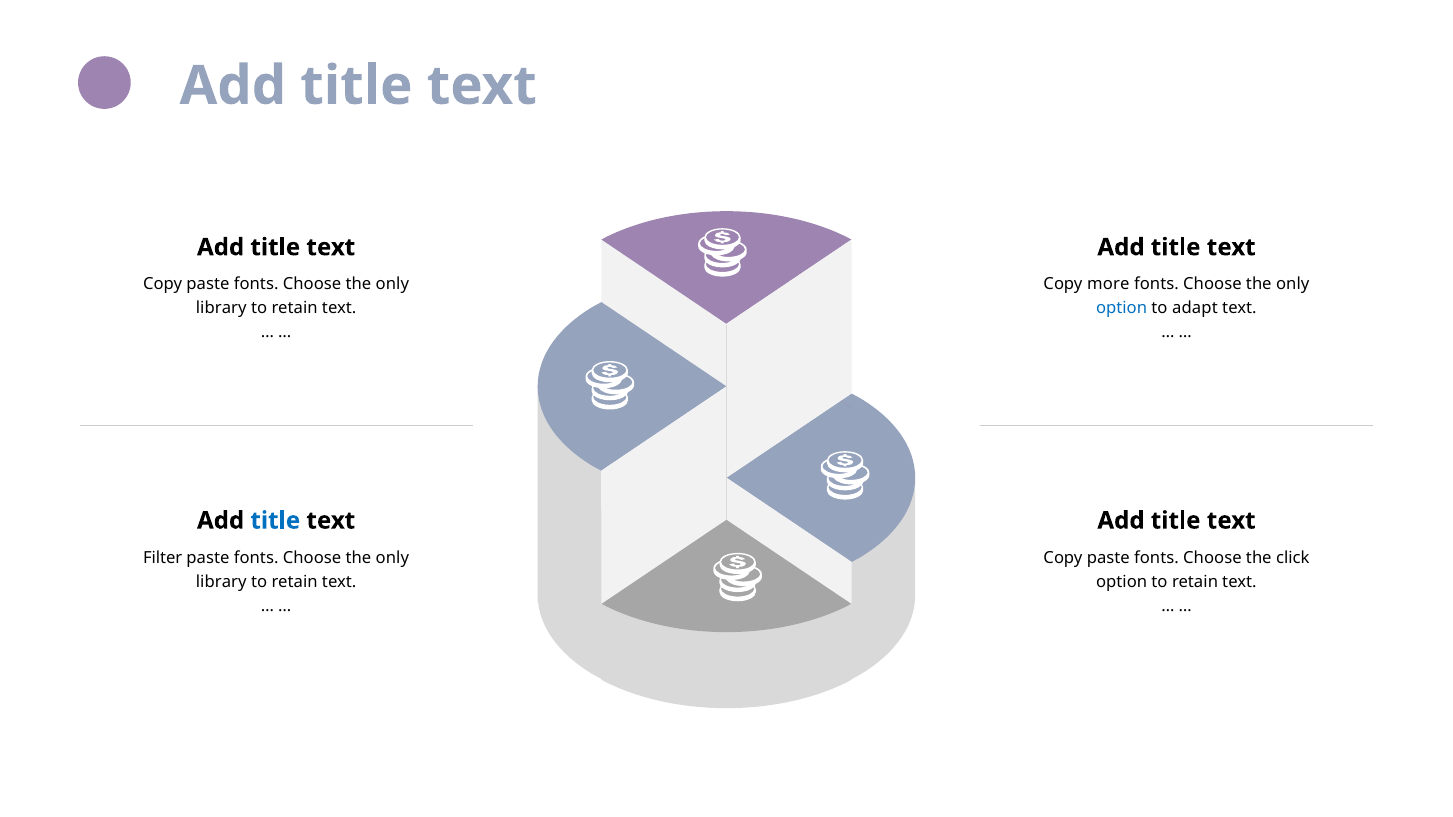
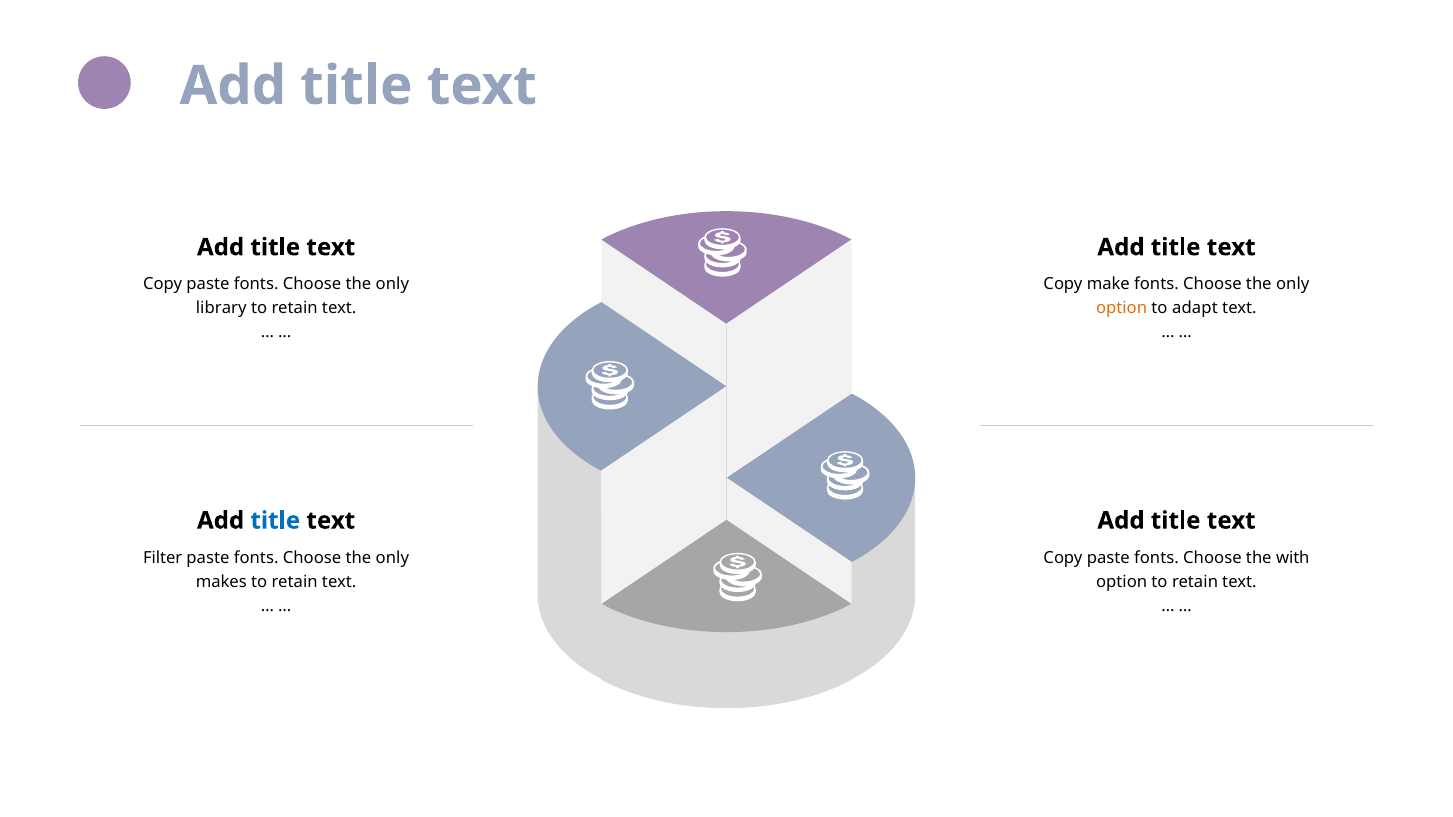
more: more -> make
option at (1122, 309) colour: blue -> orange
click: click -> with
library at (221, 582): library -> makes
